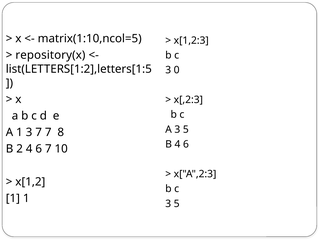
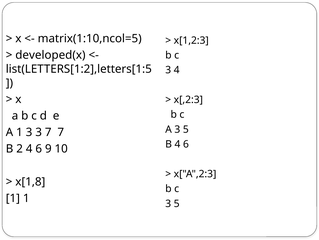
repository(x: repository(x -> developed(x
3 0: 0 -> 4
3 7: 7 -> 3
7 8: 8 -> 7
6 7: 7 -> 9
x[1,2: x[1,2 -> x[1,8
